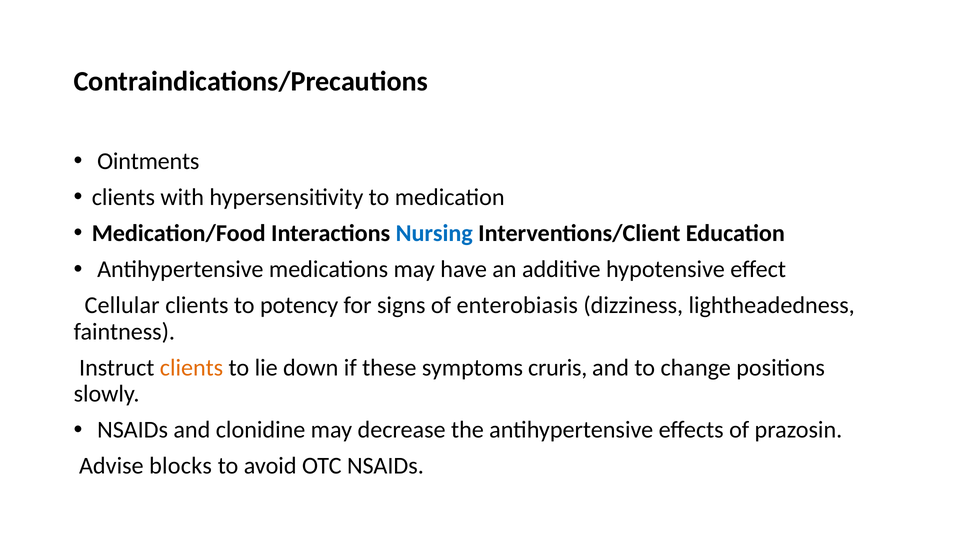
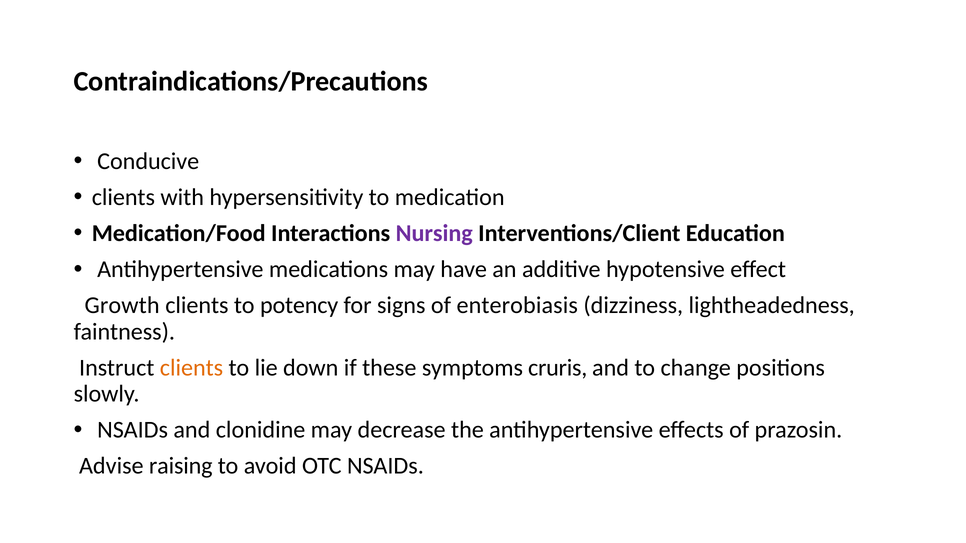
Ointments: Ointments -> Conducive
Nursing colour: blue -> purple
Cellular: Cellular -> Growth
blocks: blocks -> raising
